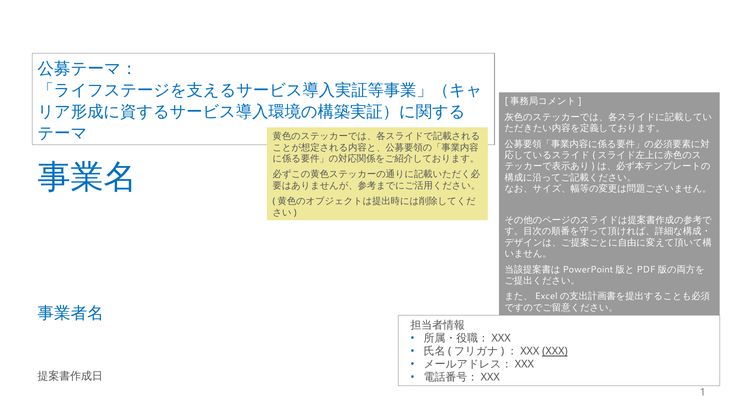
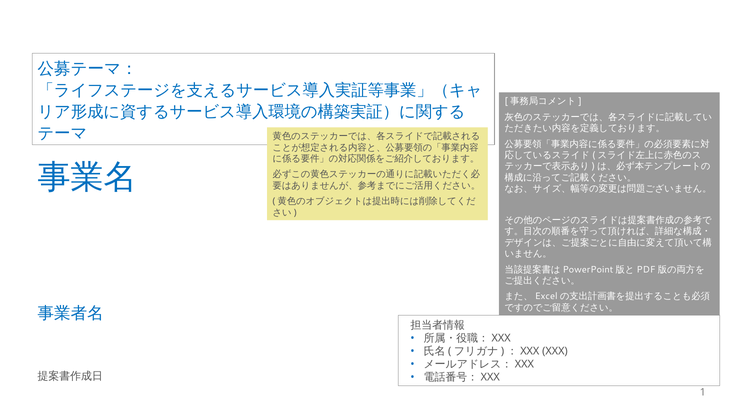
XXX underline: present -> none
